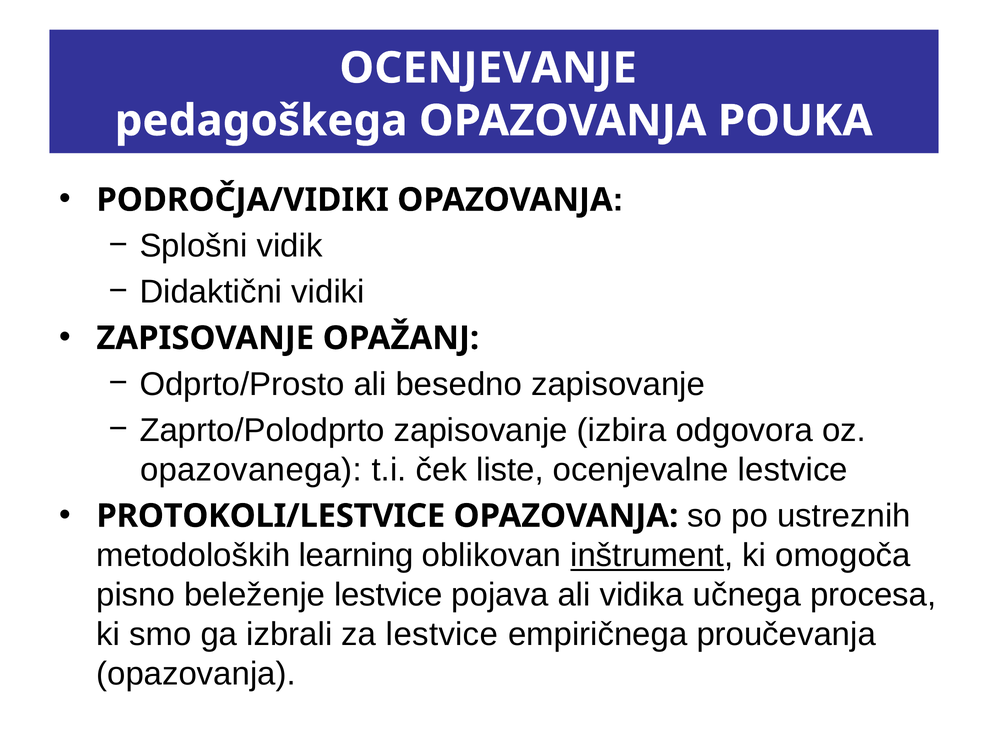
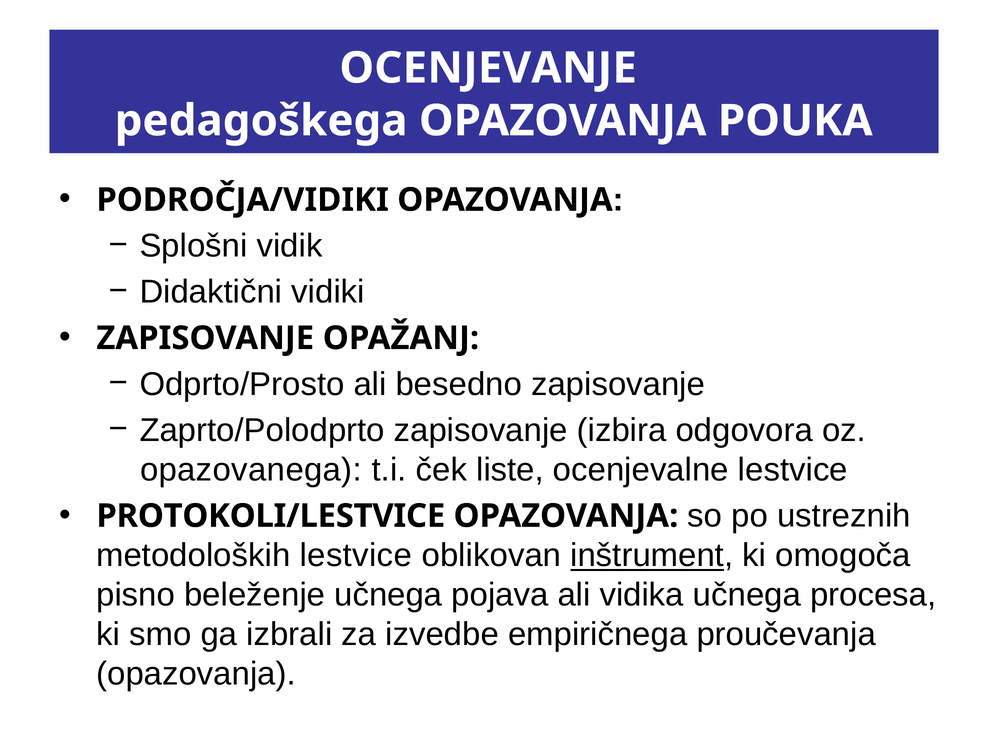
metodoloških learning: learning -> lestvice
beleženje lestvice: lestvice -> učnega
za lestvice: lestvice -> izvedbe
